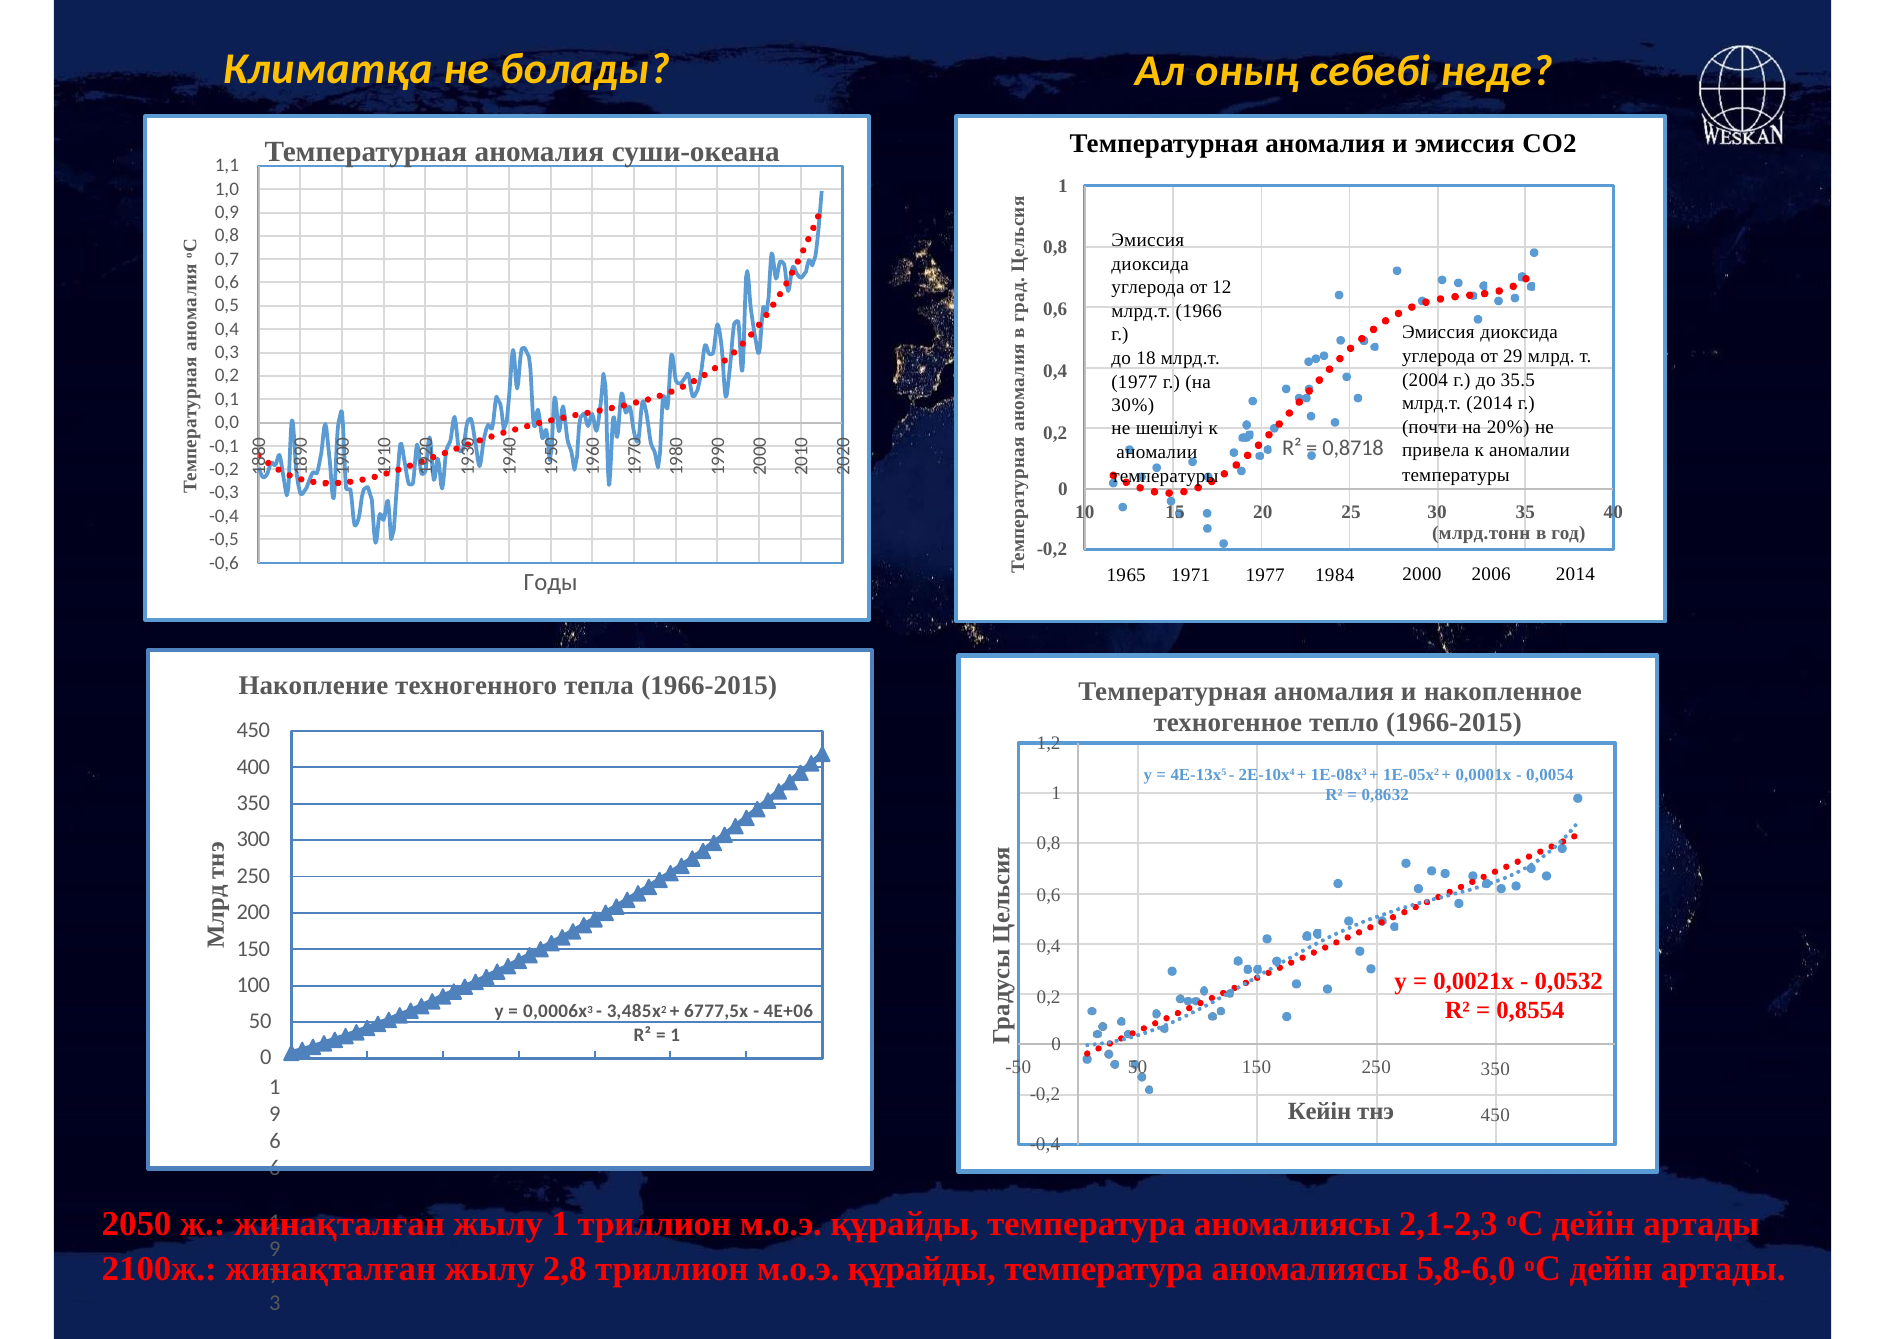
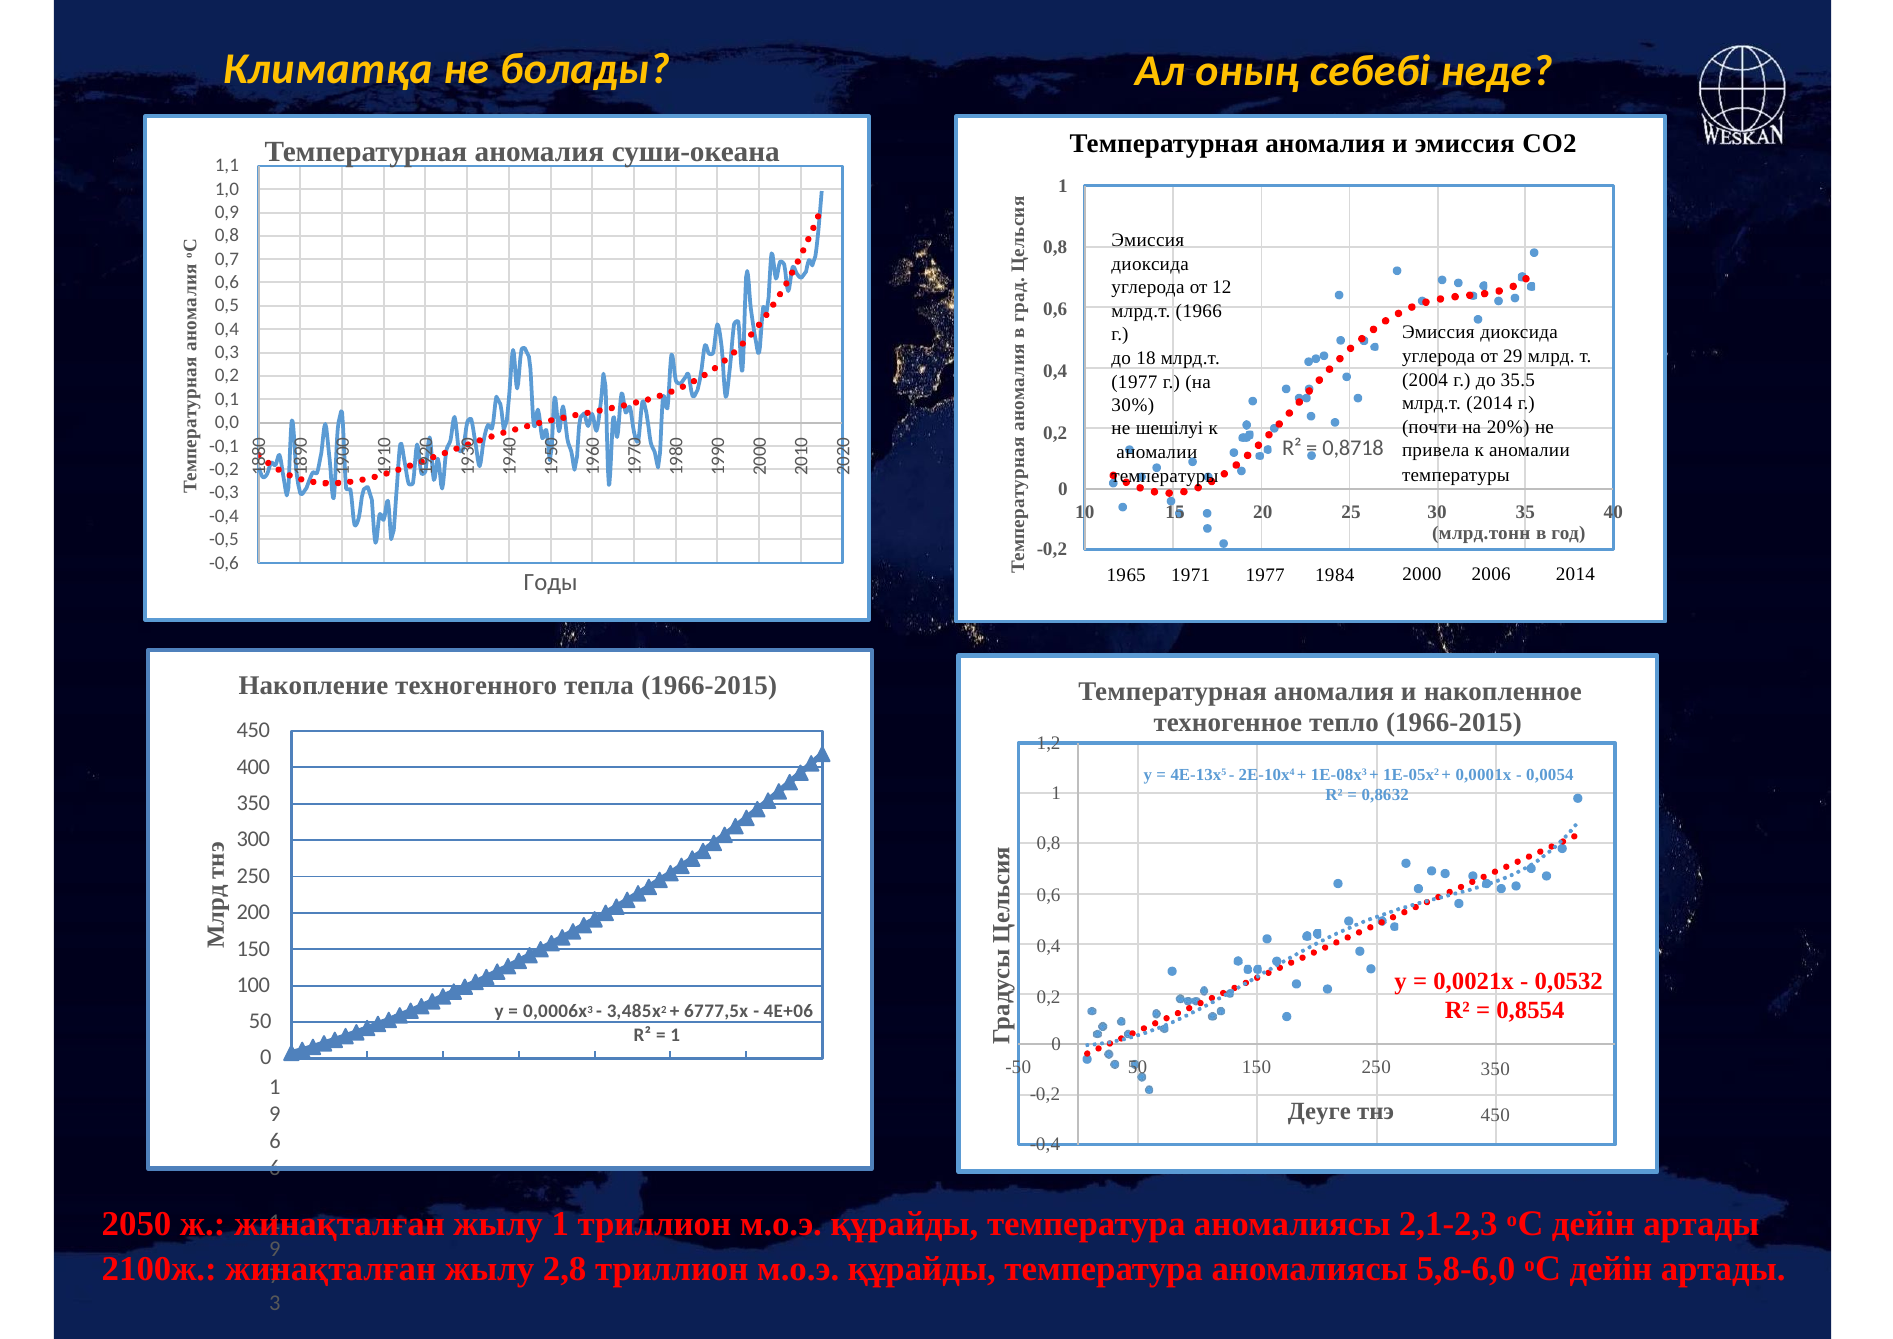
Кейін: Кейін -> Деуге
